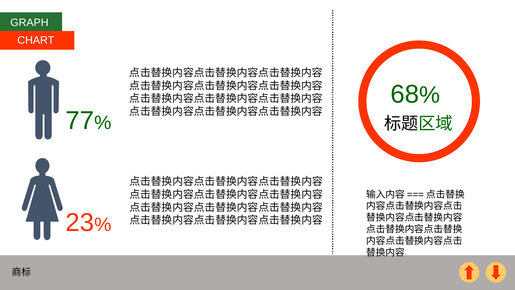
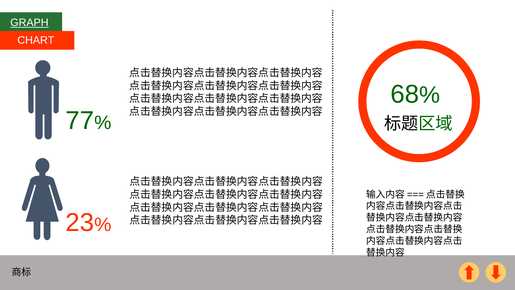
GRAPH underline: none -> present
